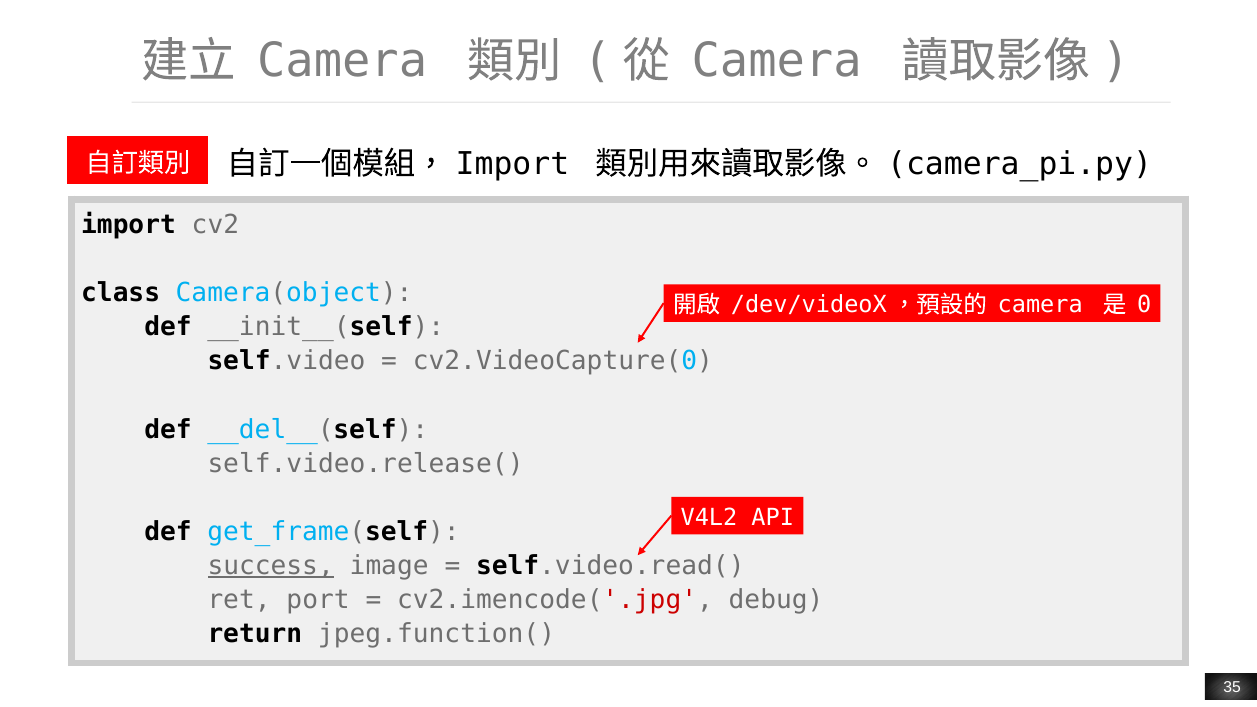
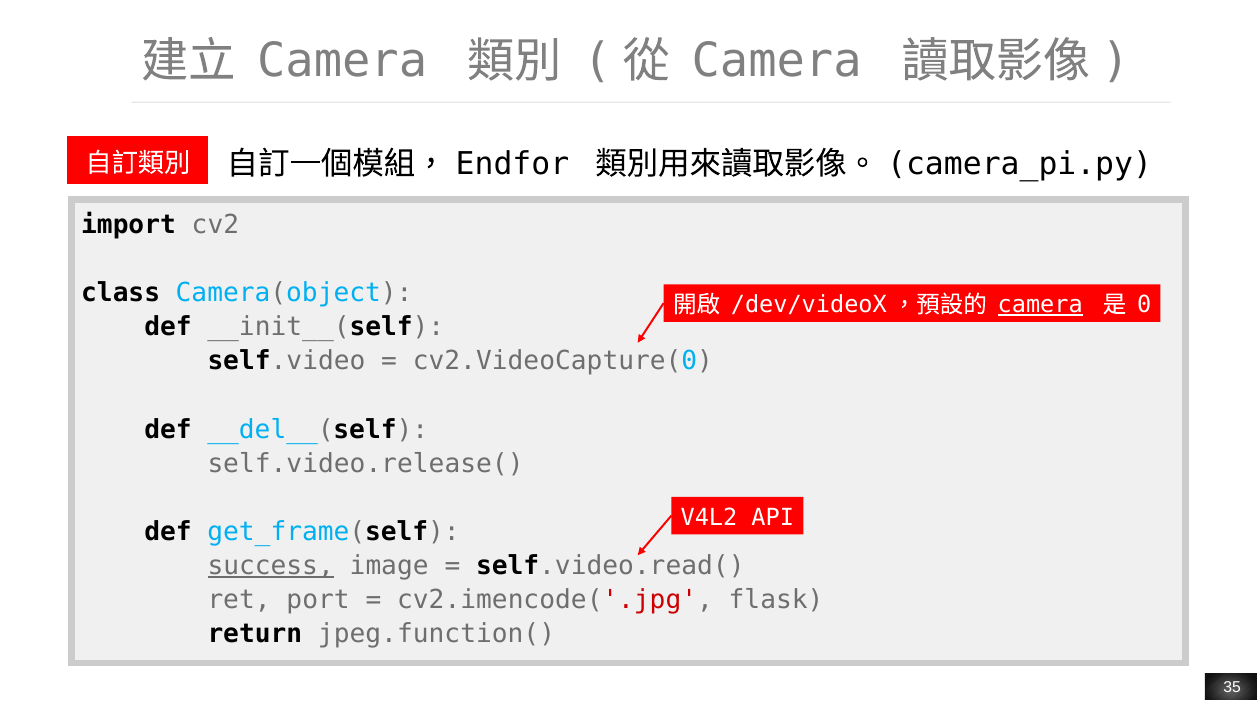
Import at (512, 164): Import -> Endfor
camera at (1040, 305) underline: none -> present
debug: debug -> flask
